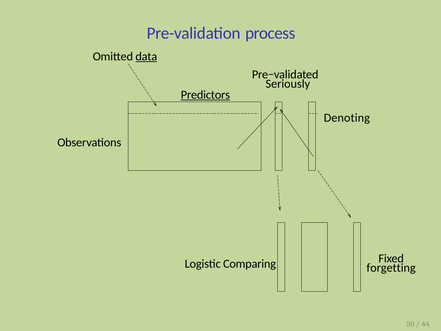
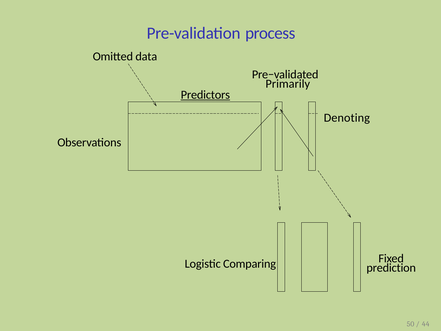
data underline: present -> none
Seriously: Seriously -> Primarily
forgetting: forgetting -> prediction
